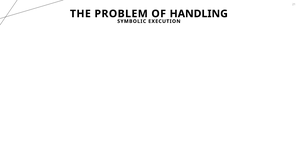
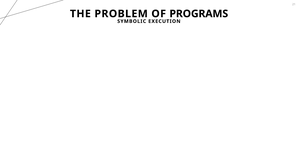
HANDLING: HANDLING -> PROGRAMS
